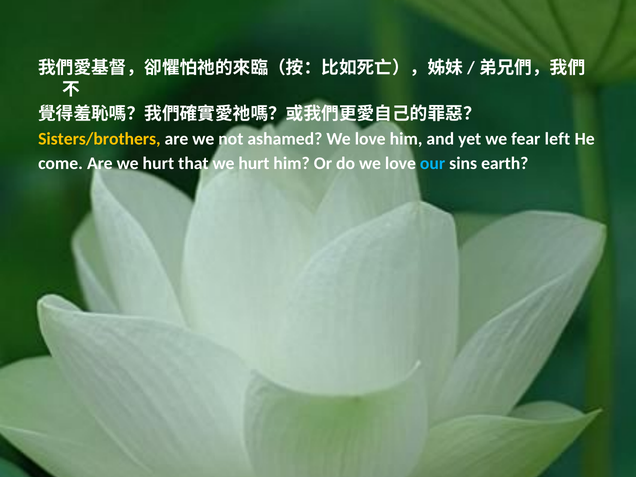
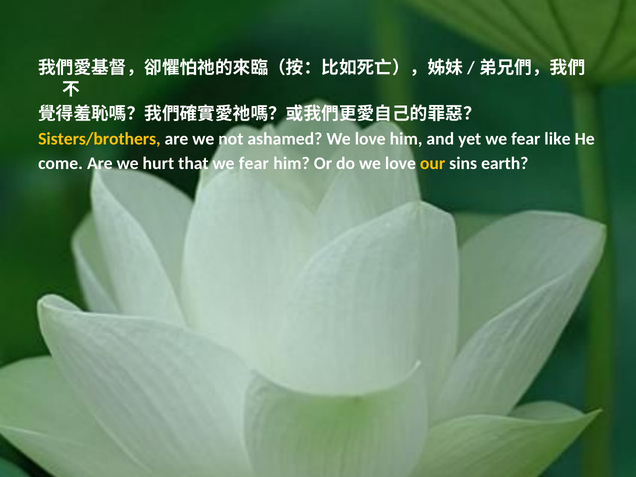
left: left -> like
that we hurt: hurt -> fear
our colour: light blue -> yellow
